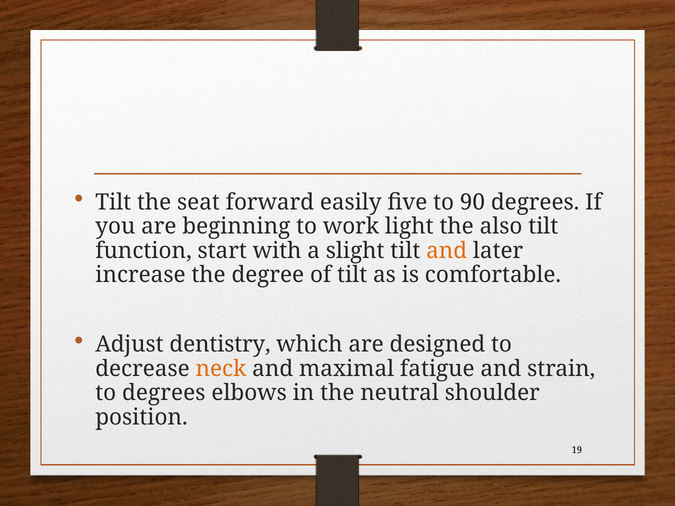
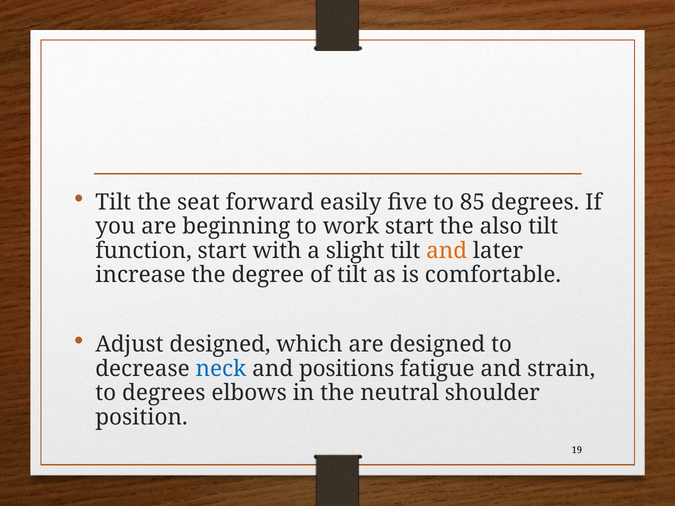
90: 90 -> 85
work light: light -> start
Adjust dentistry: dentistry -> designed
neck colour: orange -> blue
maximal: maximal -> positions
